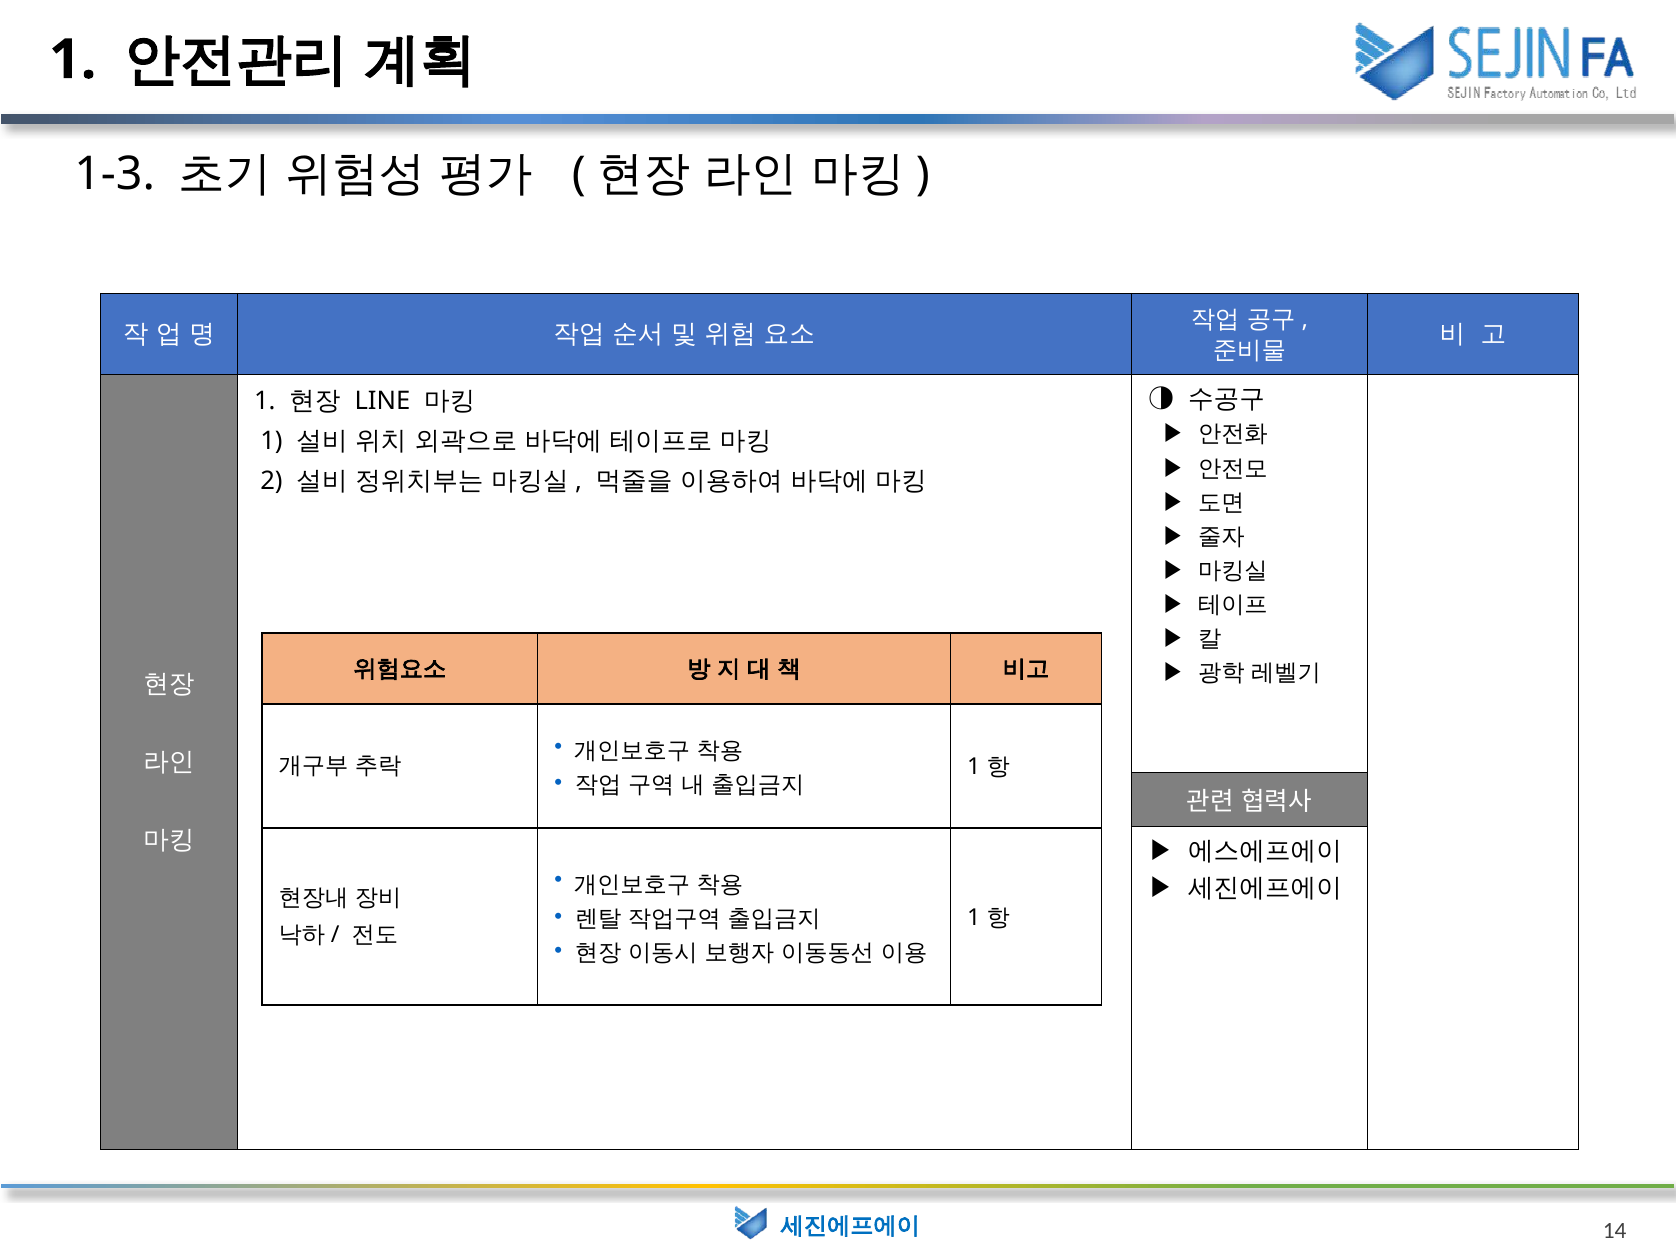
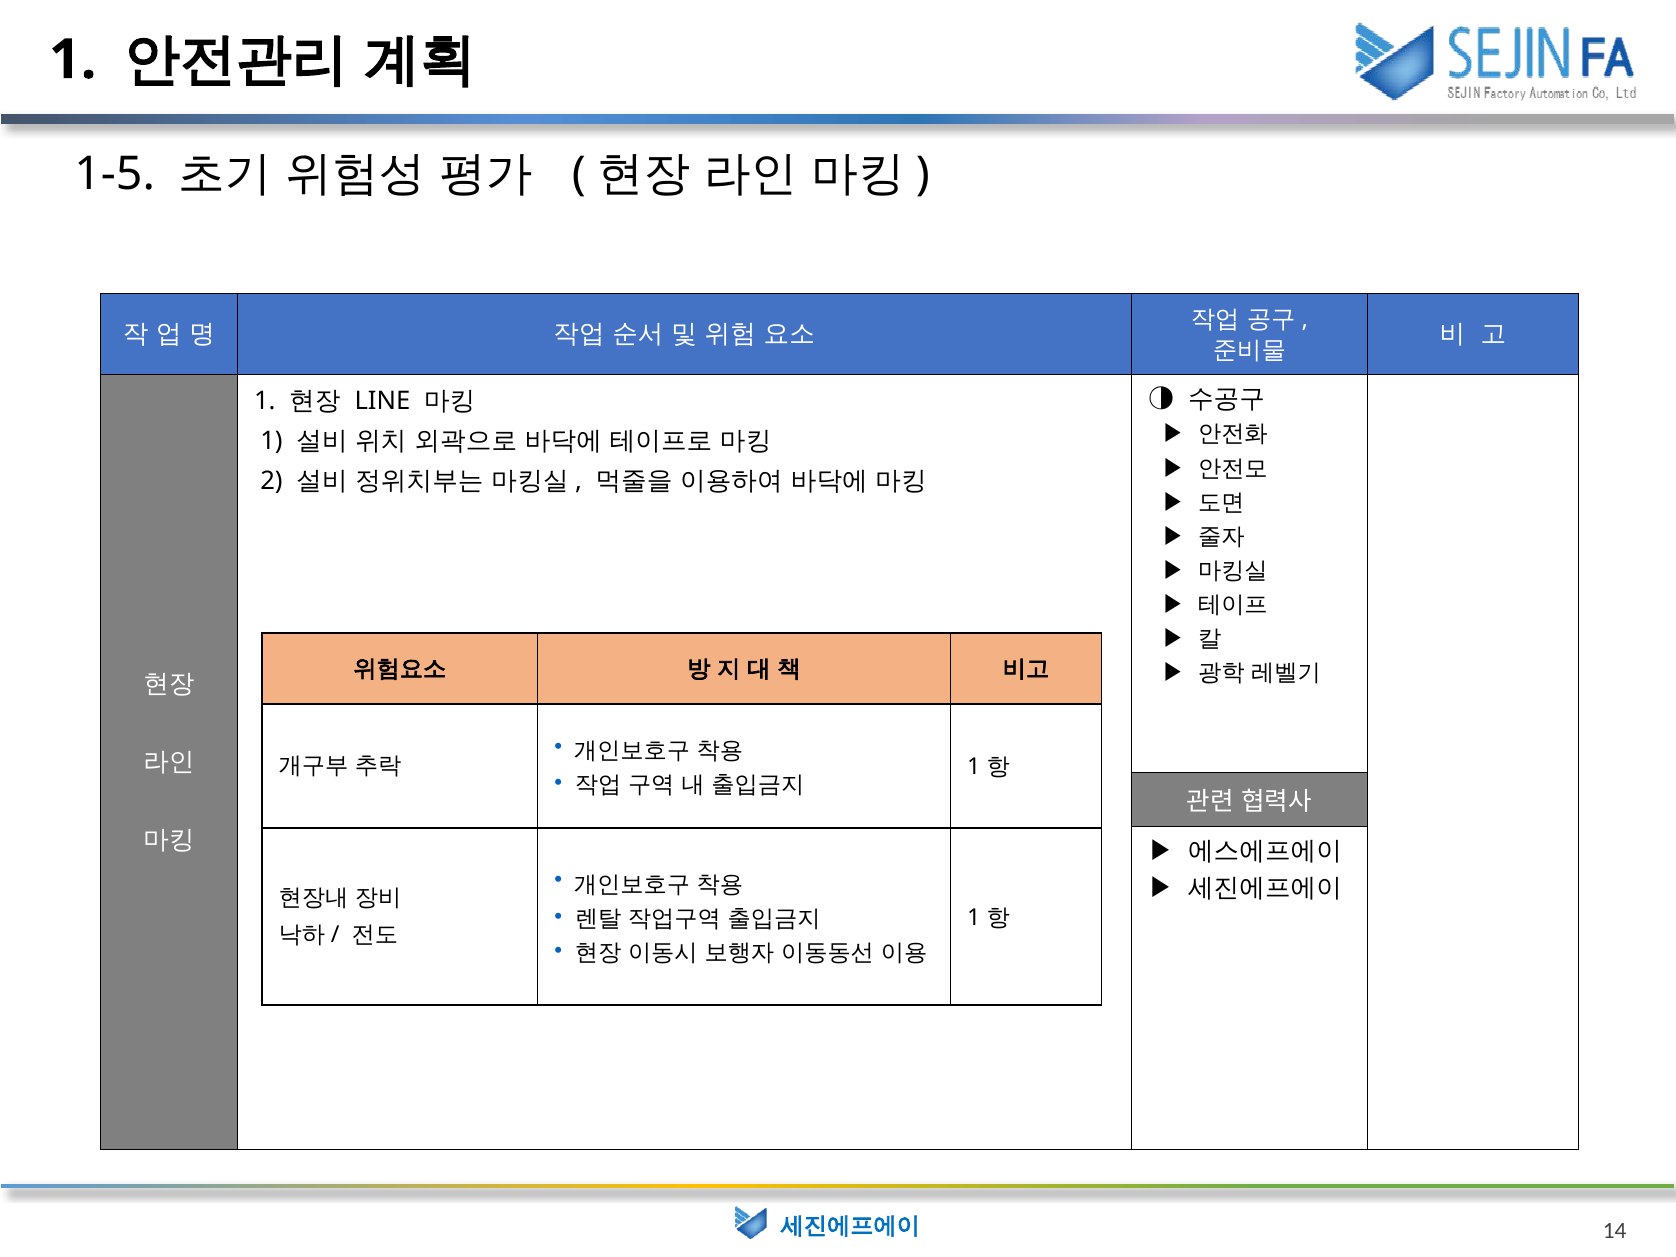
1-3: 1-3 -> 1-5
